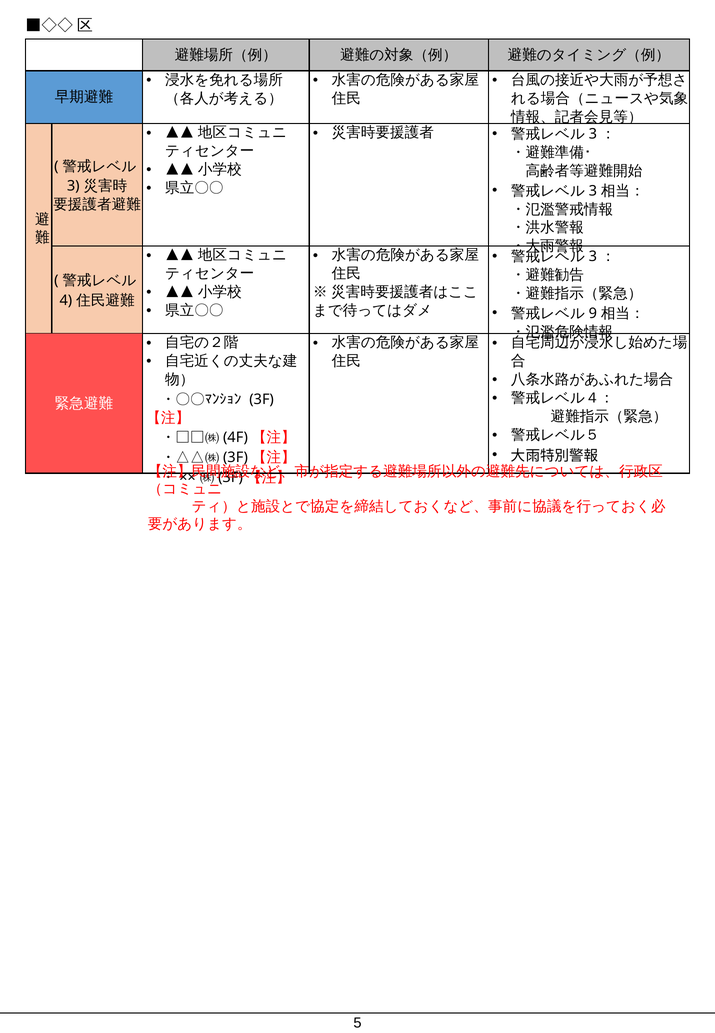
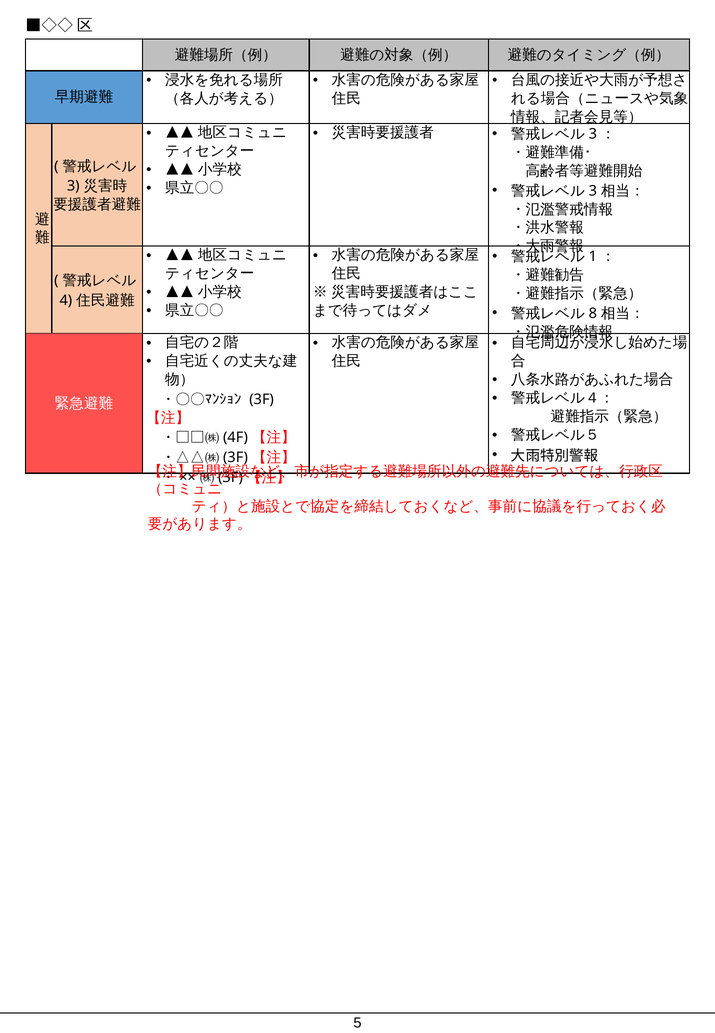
3 at (593, 257): 3 -> 1
9: 9 -> 8
